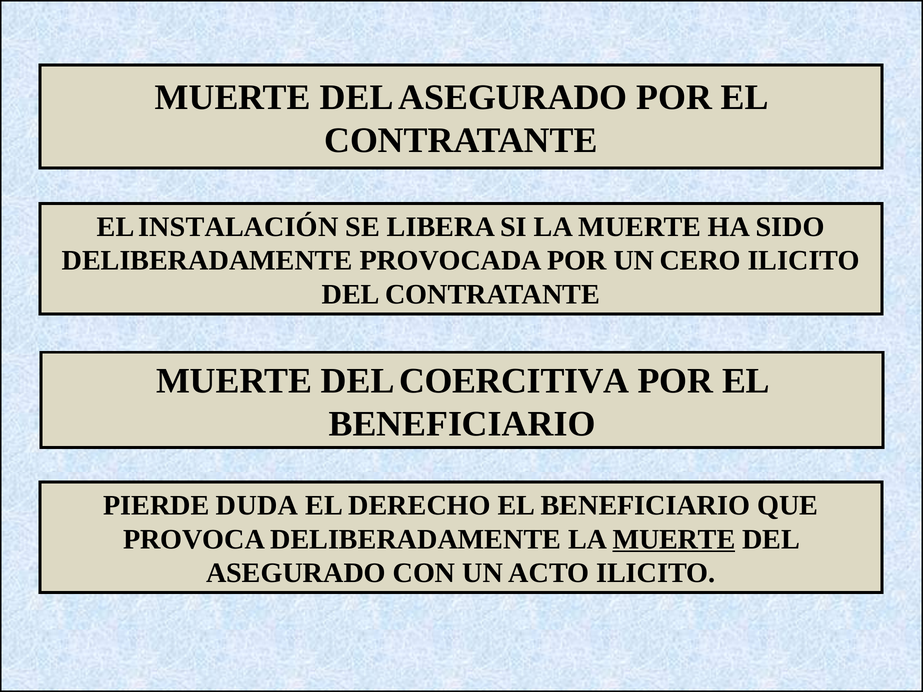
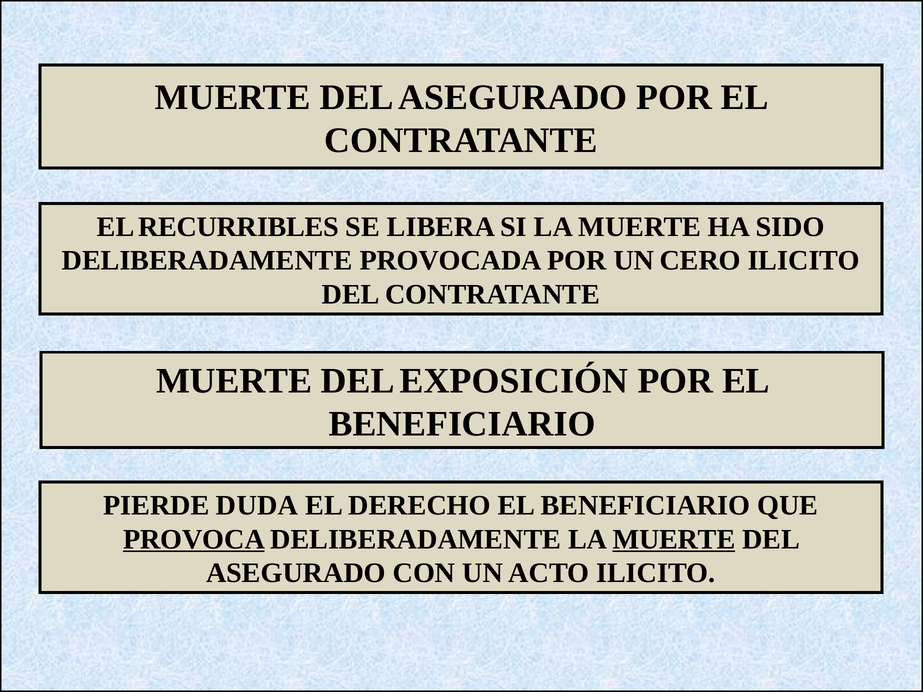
INSTALACIÓN: INSTALACIÓN -> RECURRIBLES
COERCITIVA: COERCITIVA -> EXPOSICIÓN
PROVOCA underline: none -> present
